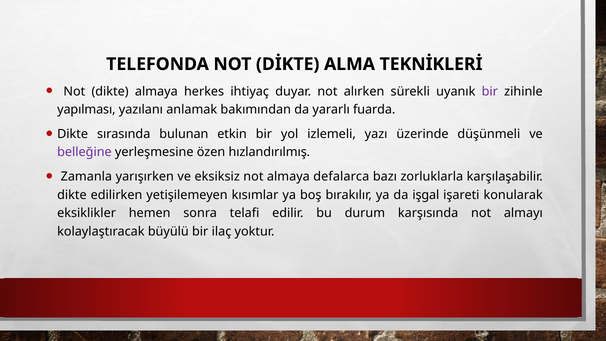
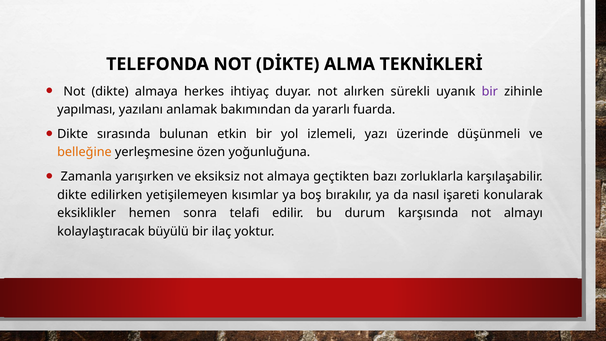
belleğine colour: purple -> orange
hızlandırılmış: hızlandırılmış -> yoğunluğuna
defalarca: defalarca -> geçtikten
işgal: işgal -> nasıl
